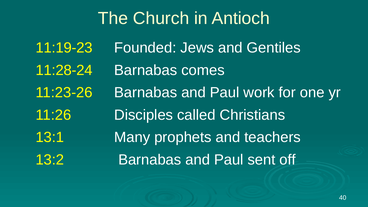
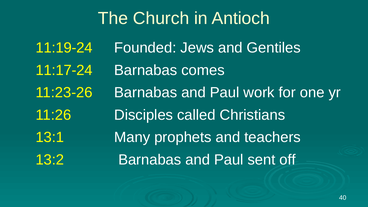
11:19-23: 11:19-23 -> 11:19-24
11:28-24: 11:28-24 -> 11:17-24
